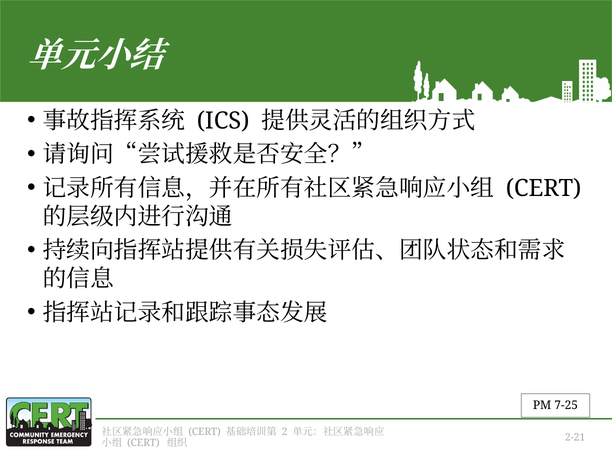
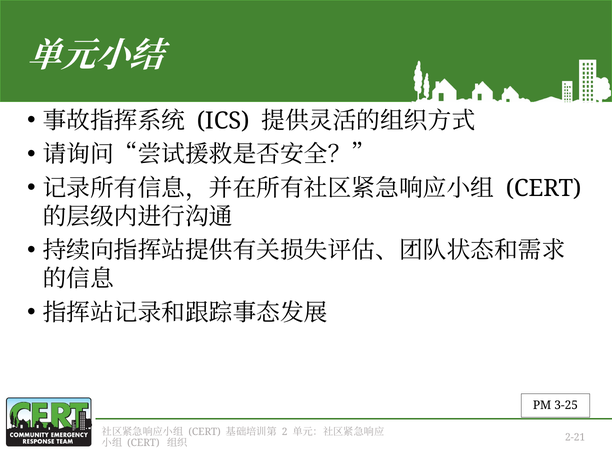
7-25: 7-25 -> 3-25
